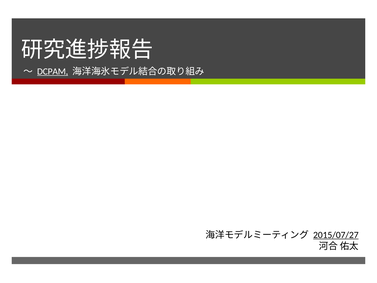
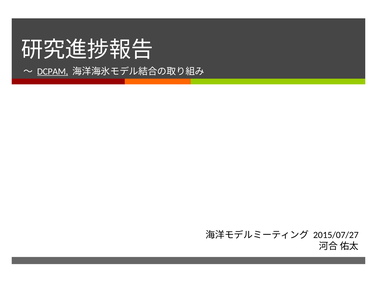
2015/07/27 underline: present -> none
